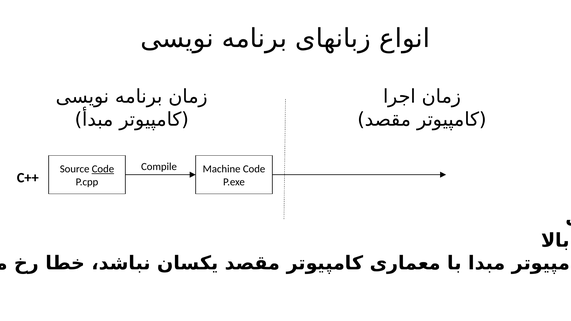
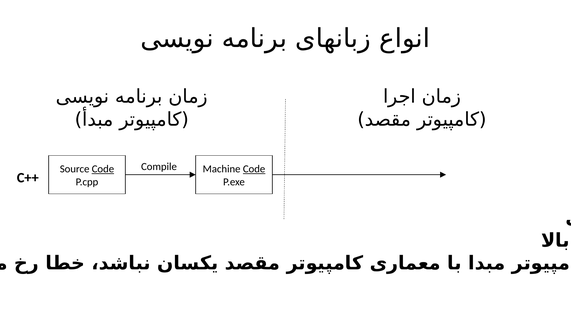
Code at (254, 169) underline: none -> present
